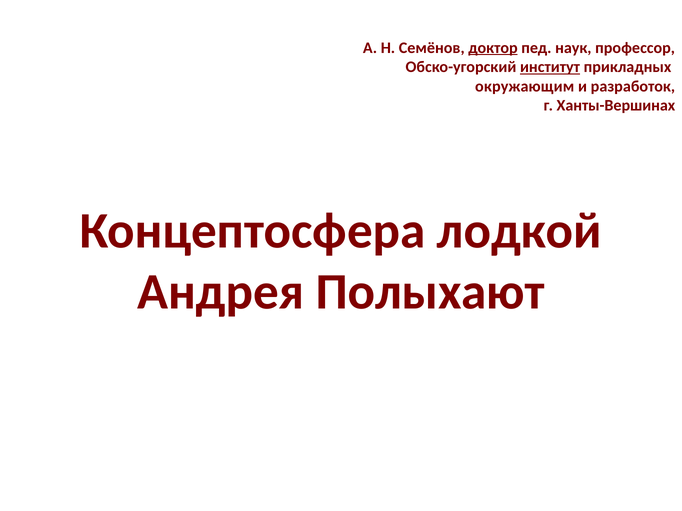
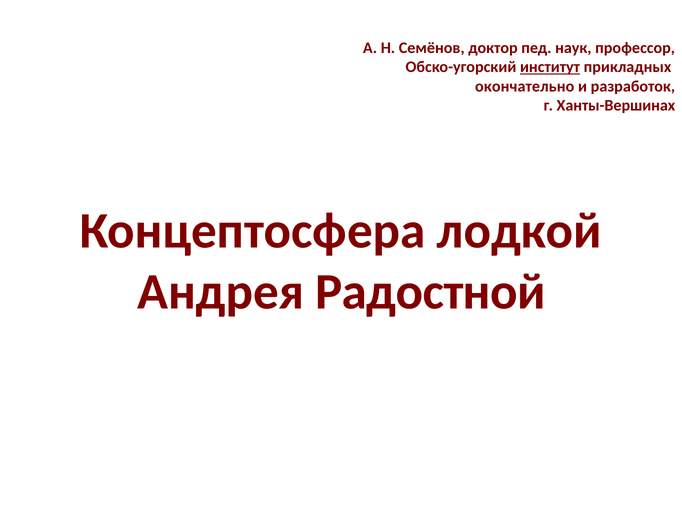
доктор underline: present -> none
окружающим: окружающим -> окончательно
Полыхают: Полыхают -> Радостной
